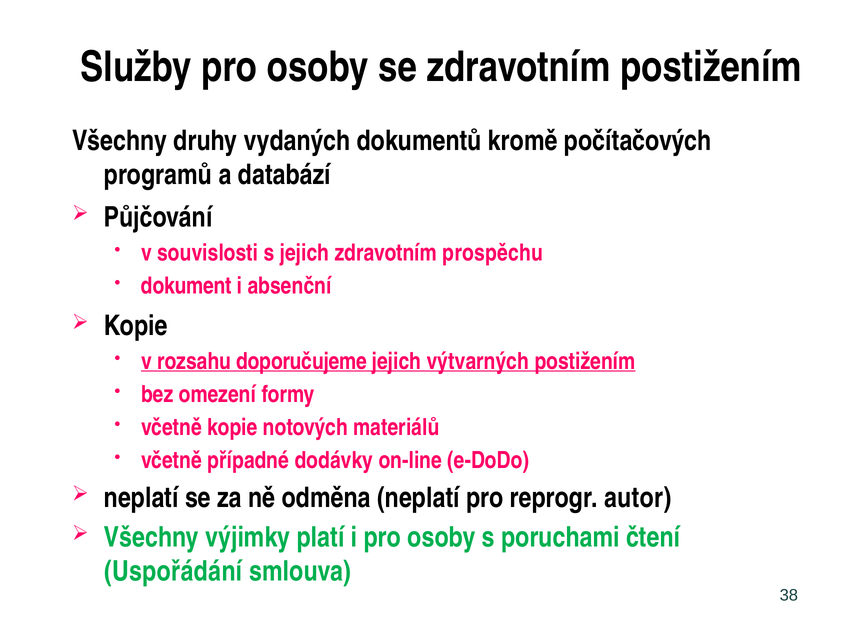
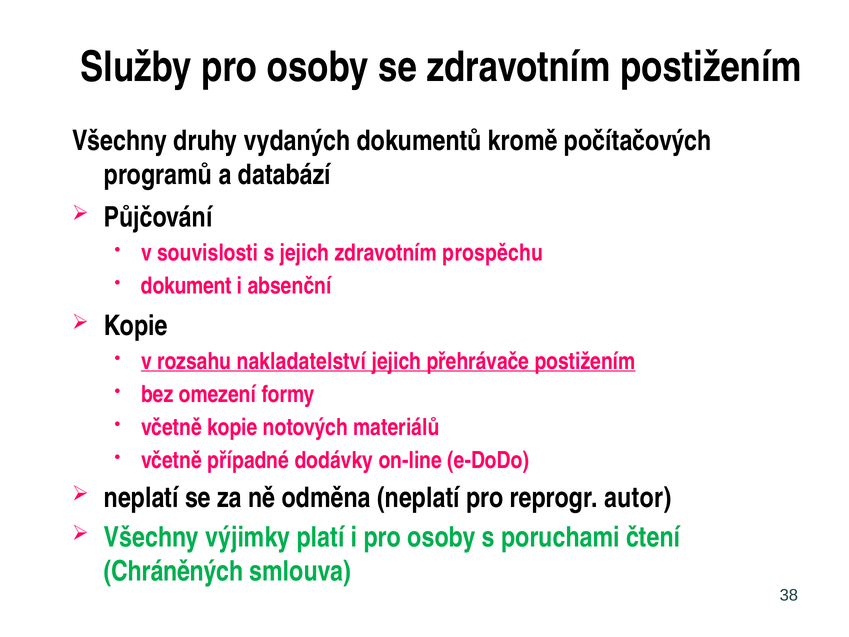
doporučujeme: doporučujeme -> nakladatelství
výtvarných: výtvarných -> přehrávače
Uspořádání: Uspořádání -> Chráněných
